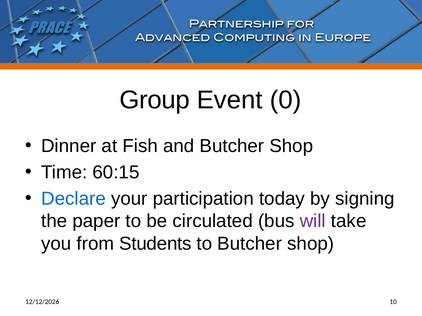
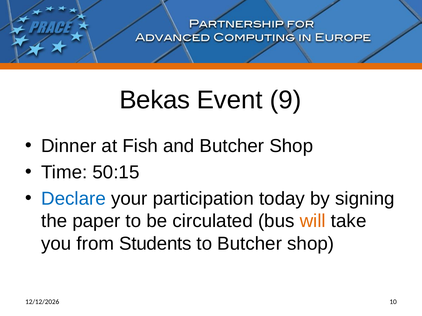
Group: Group -> Bekas
0: 0 -> 9
60:15: 60:15 -> 50:15
will colour: purple -> orange
